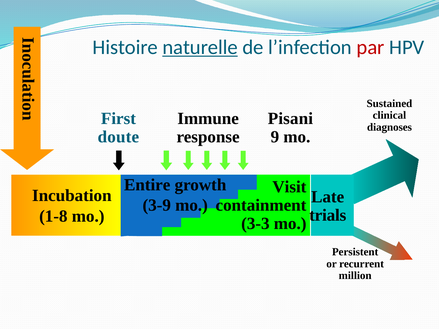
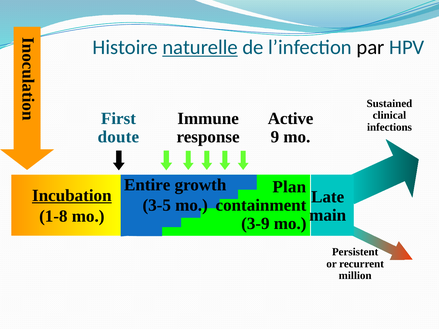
par colour: red -> black
Pisani: Pisani -> Active
diagnoses: diagnoses -> infections
Visit: Visit -> Plan
Incubation underline: none -> present
3-9: 3-9 -> 3-5
trials: trials -> main
3-3: 3-3 -> 3-9
